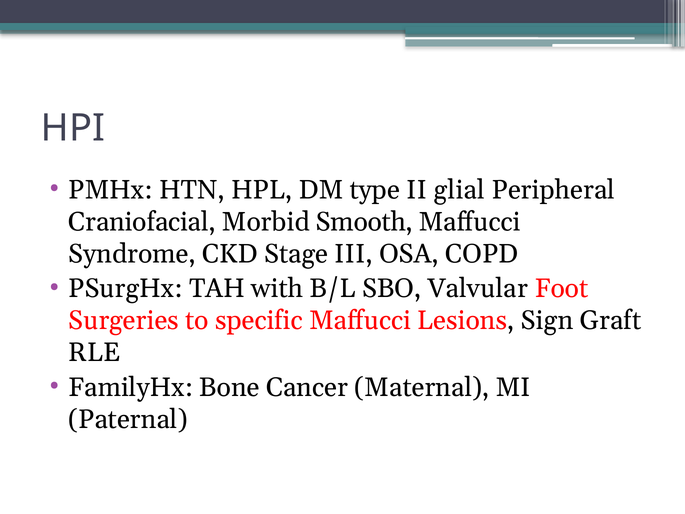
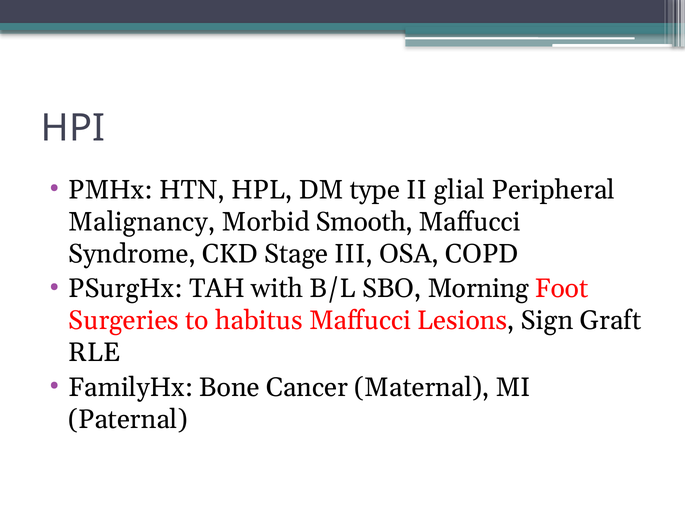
Craniofacial: Craniofacial -> Malignancy
Valvular: Valvular -> Morning
specific: specific -> habitus
